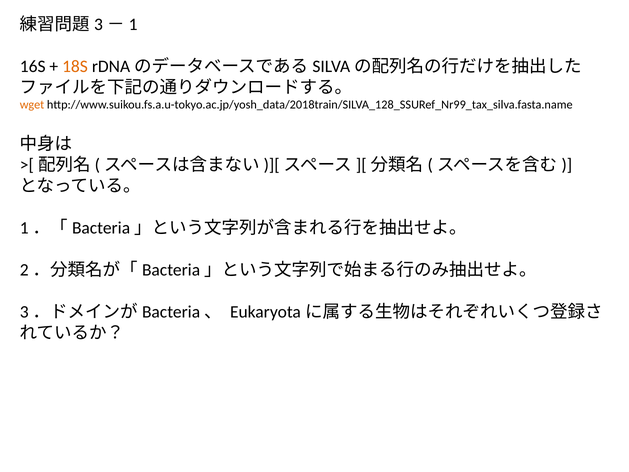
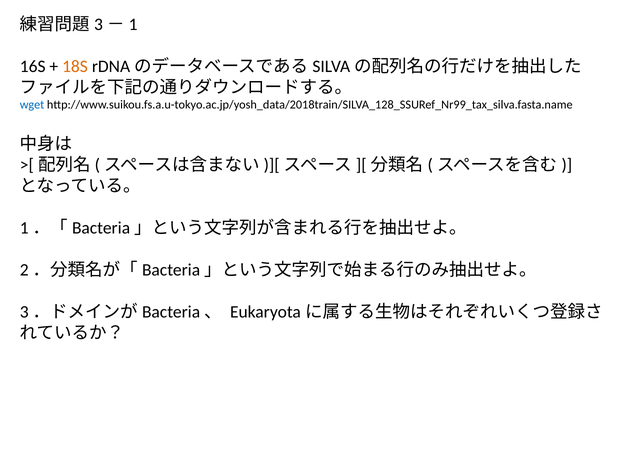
wget colour: orange -> blue
